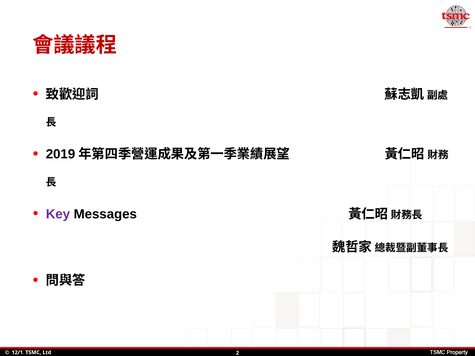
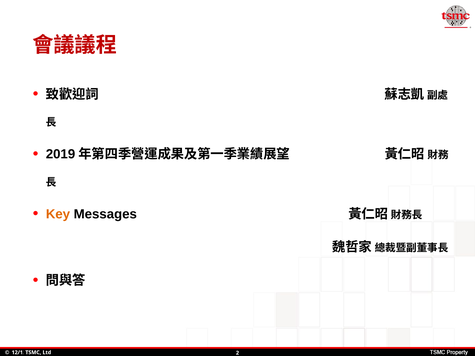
Key colour: purple -> orange
